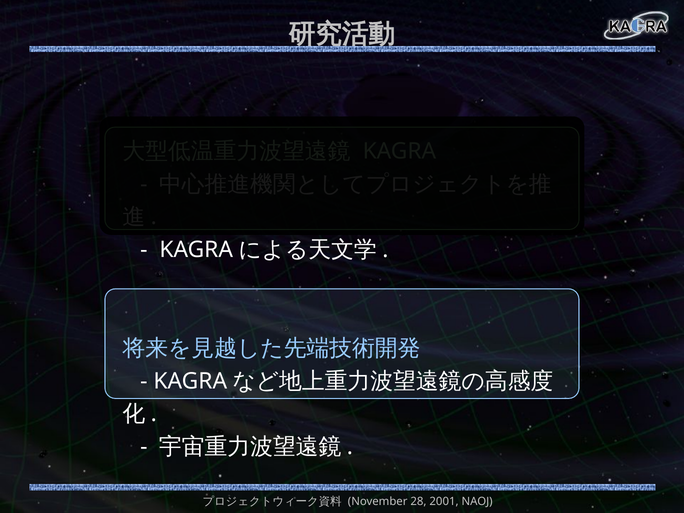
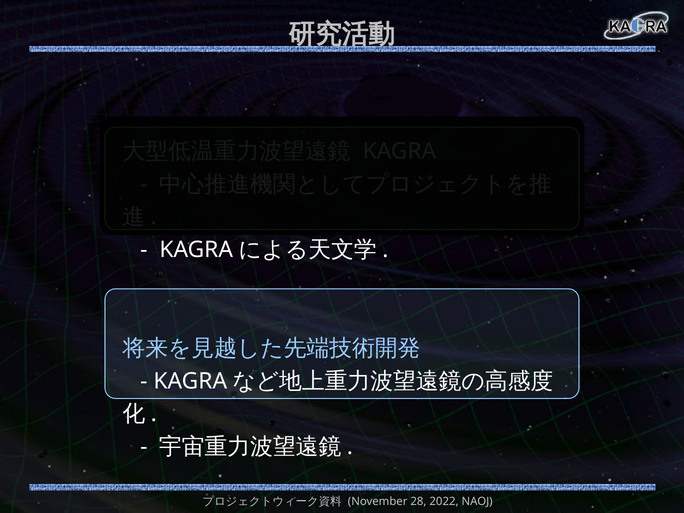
2001: 2001 -> 2022
